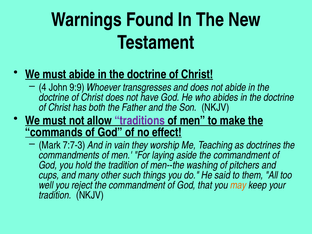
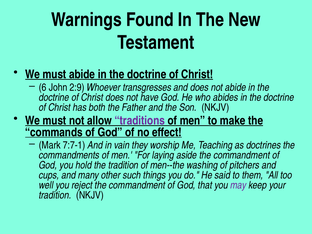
4: 4 -> 6
9:9: 9:9 -> 2:9
7:7-3: 7:7-3 -> 7:7-1
may colour: orange -> purple
